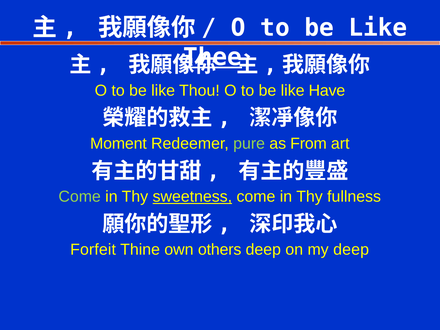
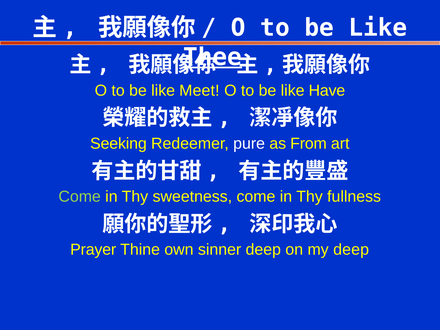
Thou: Thou -> Meet
Moment: Moment -> Seeking
pure colour: light green -> white
sweetness underline: present -> none
Forfeit: Forfeit -> Prayer
others: others -> sinner
